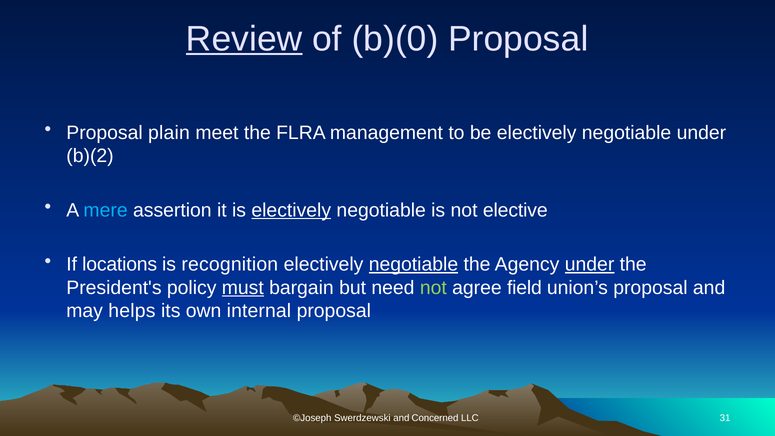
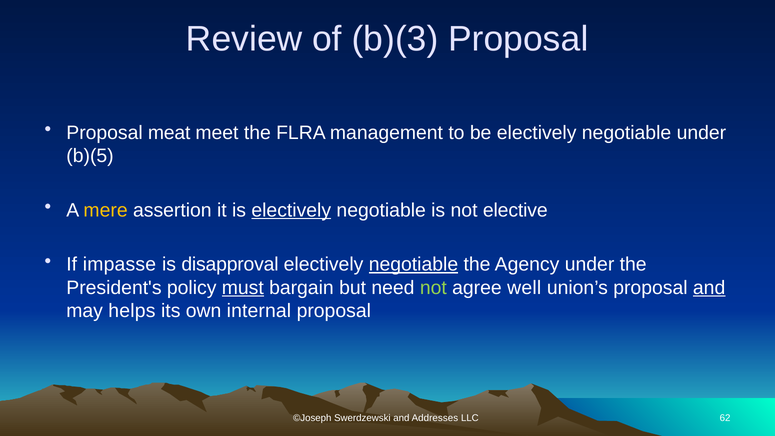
Review underline: present -> none
b)(0: b)(0 -> b)(3
plain: plain -> meat
b)(2: b)(2 -> b)(5
mere colour: light blue -> yellow
locations: locations -> impasse
recognition: recognition -> disapproval
under at (590, 264) underline: present -> none
field: field -> well
and at (709, 288) underline: none -> present
Concerned: Concerned -> Addresses
31: 31 -> 62
